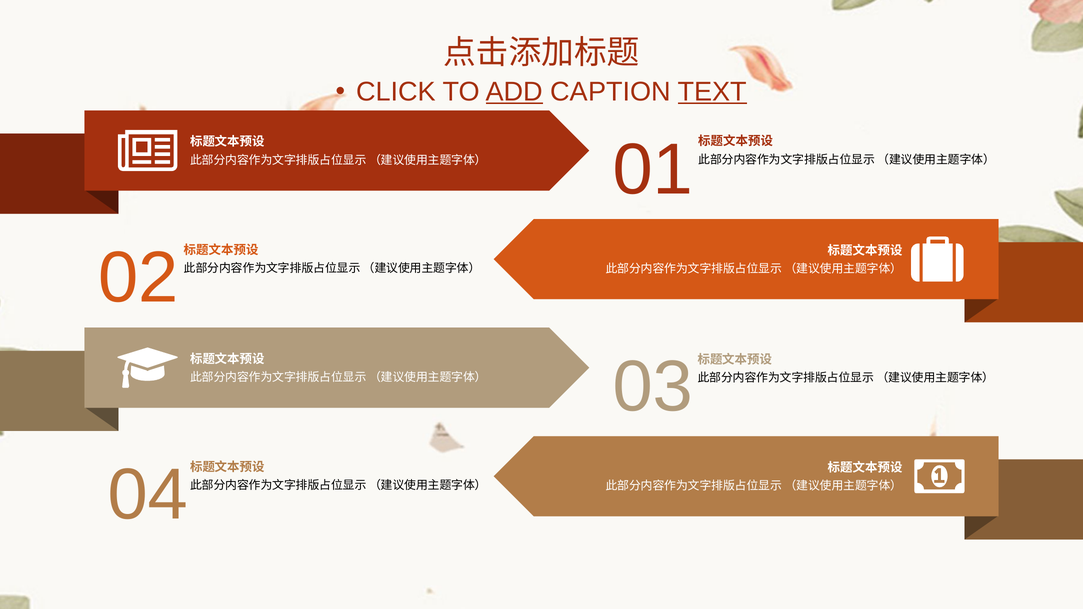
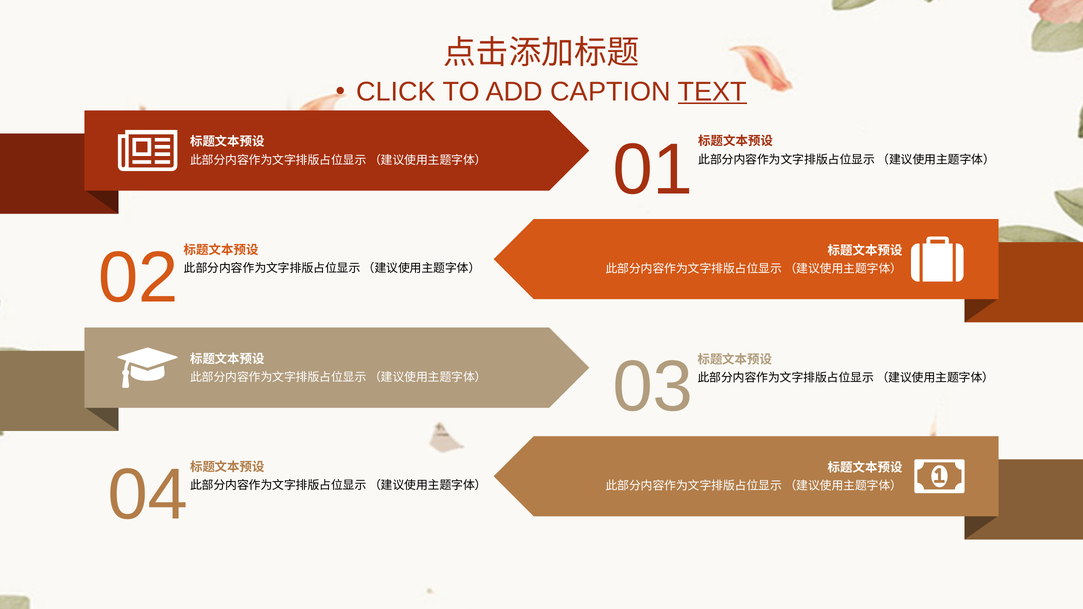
ADD underline: present -> none
